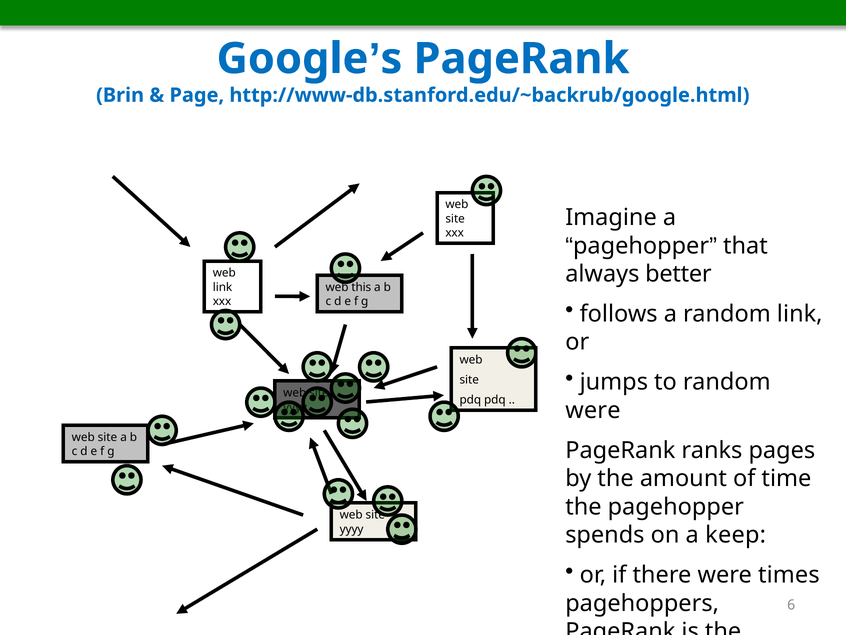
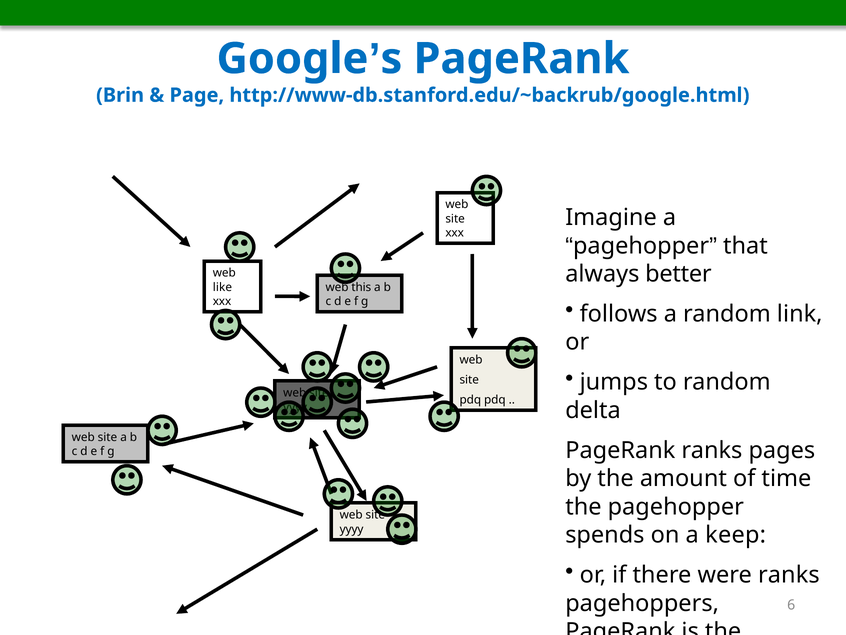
link at (223, 287): link -> like
were at (593, 410): were -> delta
were times: times -> ranks
